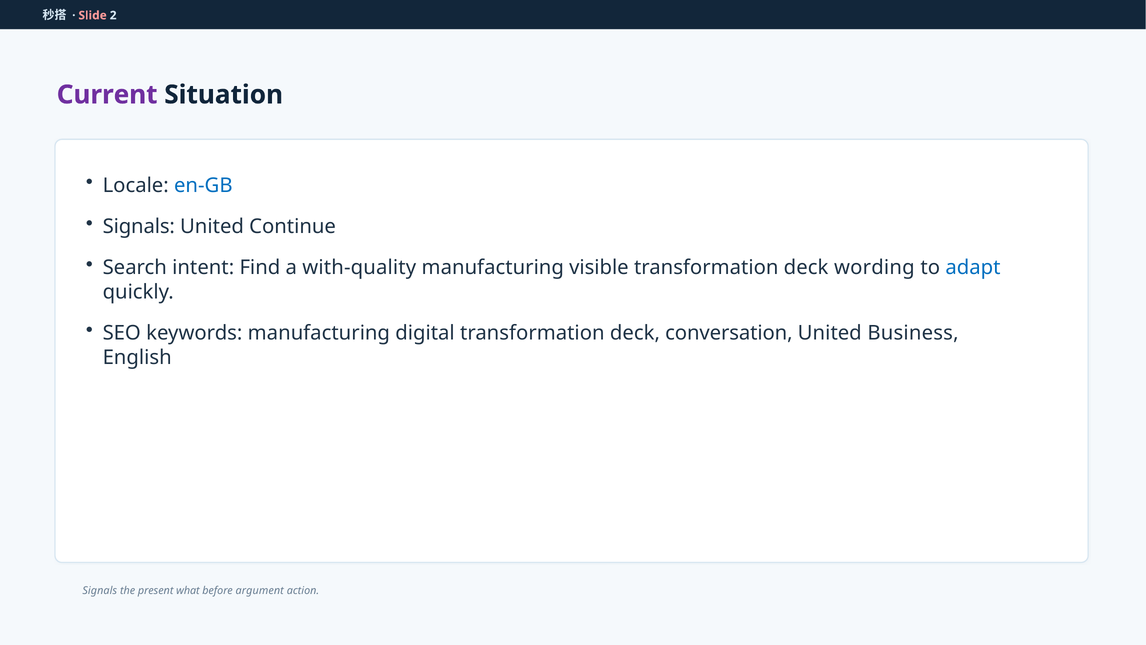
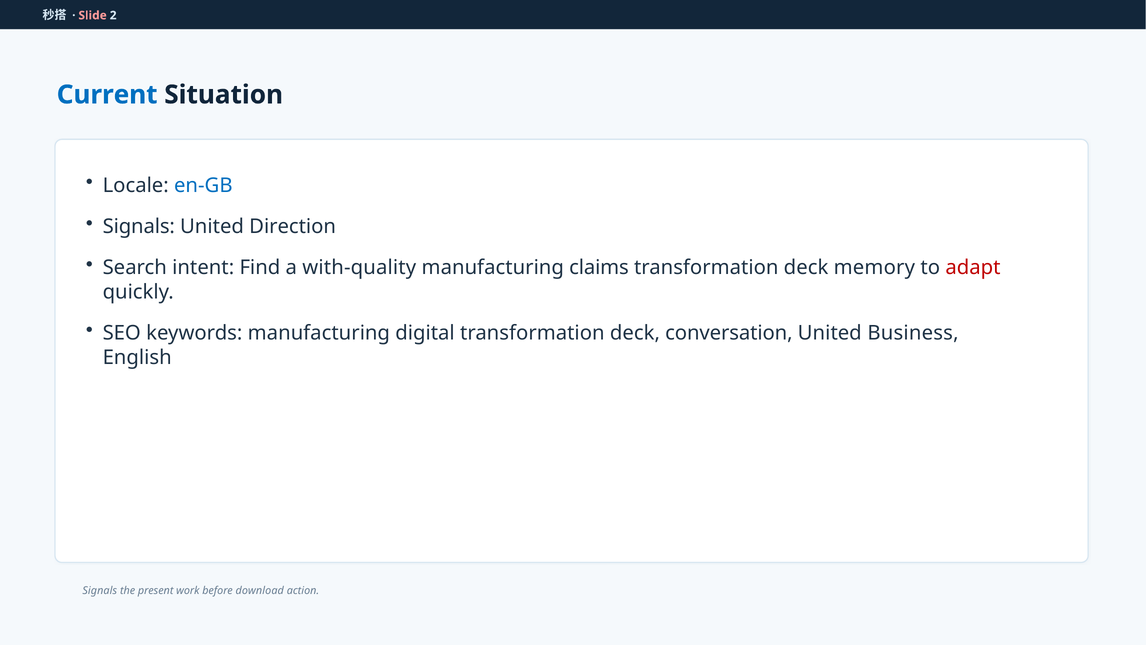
Current colour: purple -> blue
Continue: Continue -> Direction
visible: visible -> claims
wording: wording -> memory
adapt colour: blue -> red
what: what -> work
argument: argument -> download
